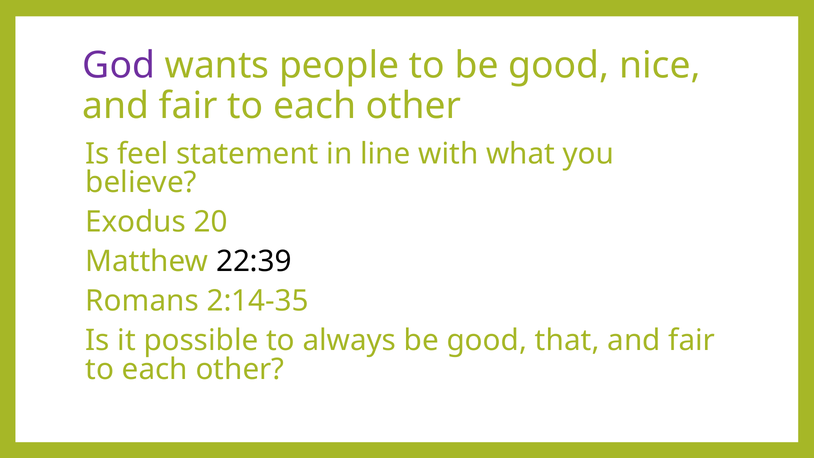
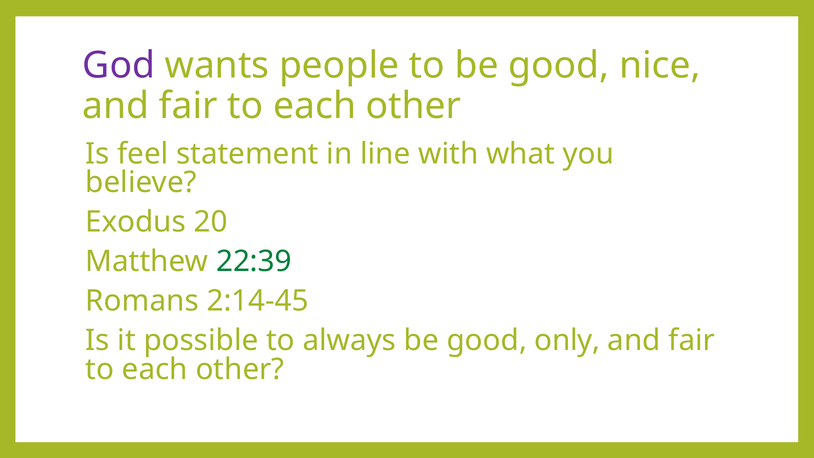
22:39 colour: black -> green
2:14-35: 2:14-35 -> 2:14-45
that: that -> only
